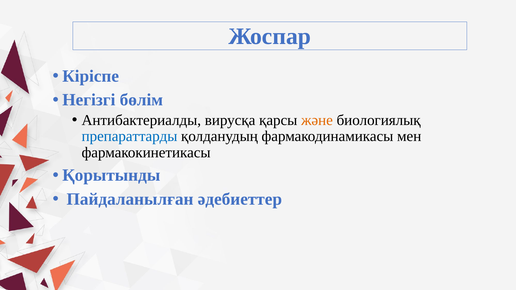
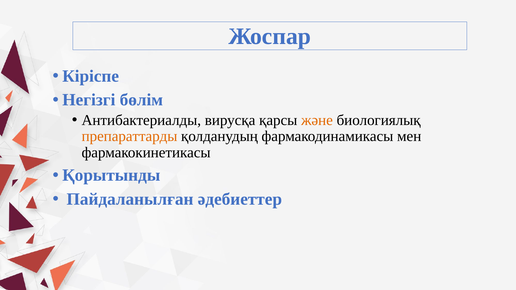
препараттарды colour: blue -> orange
